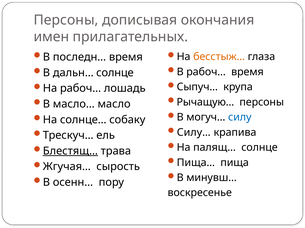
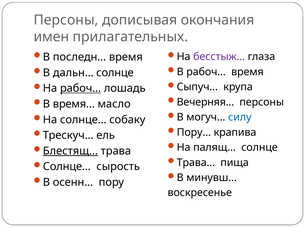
бесстыж… colour: orange -> purple
рабоч… at (81, 89) underline: none -> present
Рычащую…: Рычащую… -> Вечерняя…
масло…: масло… -> время…
Силу…: Силу… -> Пору…
Пища…: Пища… -> Трава…
Жгучая… at (67, 167): Жгучая… -> Солнце…
